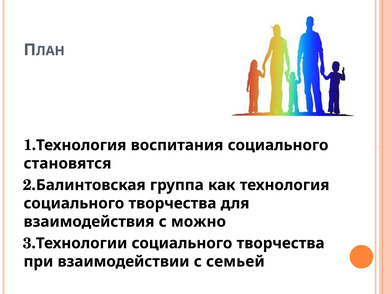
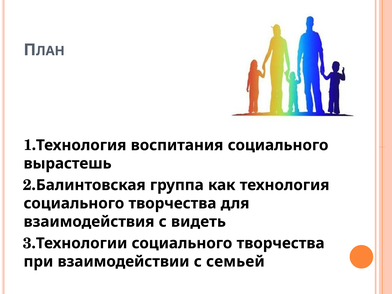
становятся: становятся -> вырастешь
можно: можно -> видеть
